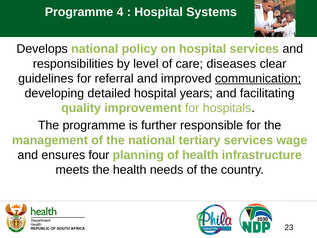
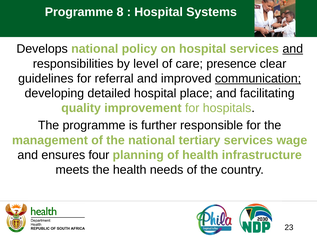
4: 4 -> 8
and at (293, 49) underline: none -> present
diseases: diseases -> presence
years: years -> place
